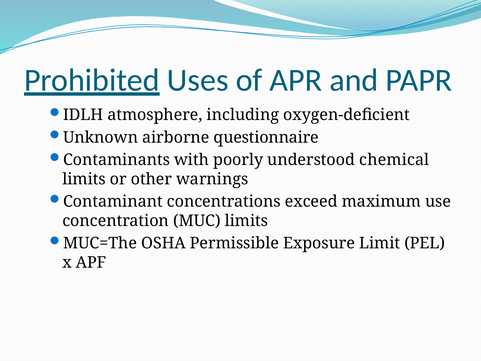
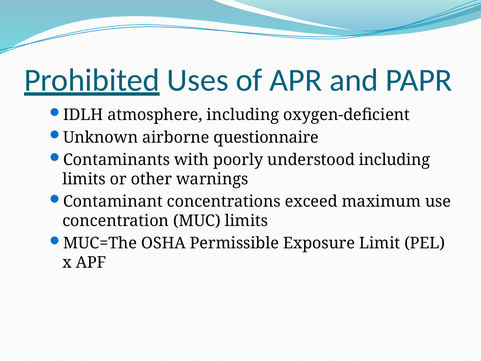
understood chemical: chemical -> including
